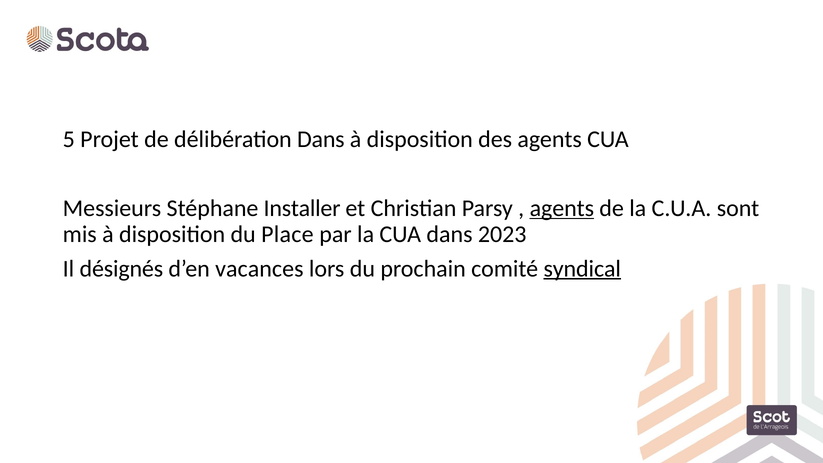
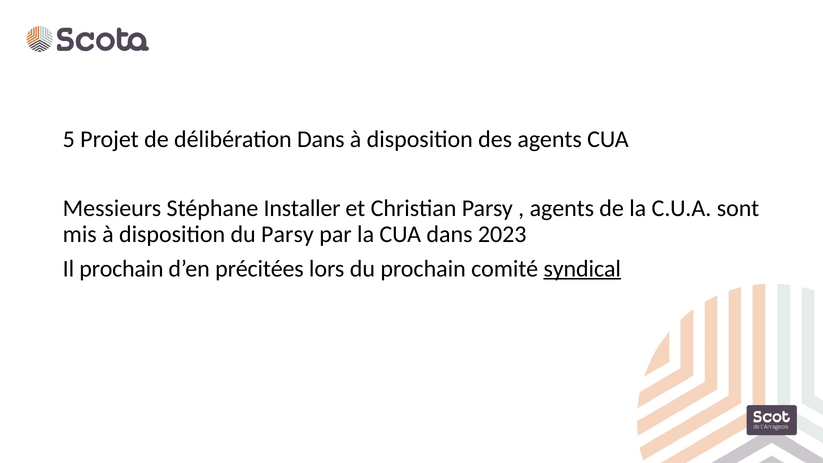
agents at (562, 208) underline: present -> none
du Place: Place -> Parsy
Il désignés: désignés -> prochain
vacances: vacances -> précitées
